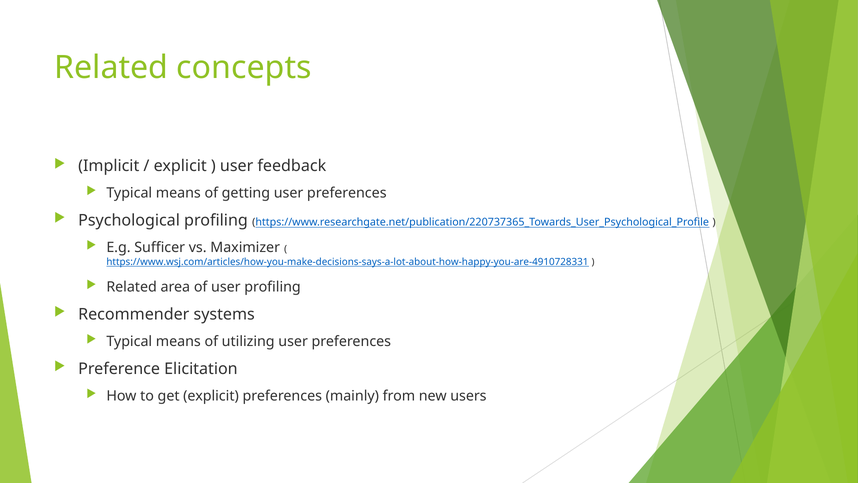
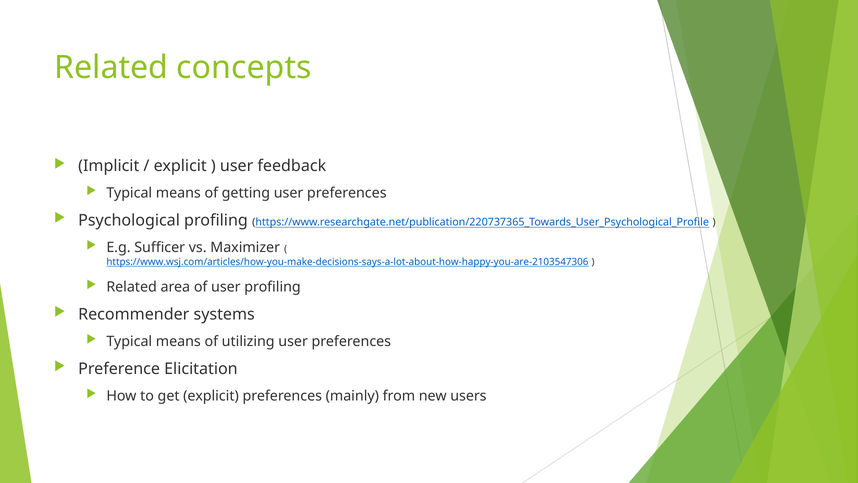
https://www.wsj.com/articles/how-you-make-decisions-says-a-lot-about-how-happy-you-are-4910728331: https://www.wsj.com/articles/how-you-make-decisions-says-a-lot-about-how-happy-you-are-4910728331 -> https://www.wsj.com/articles/how-you-make-decisions-says-a-lot-about-how-happy-you-are-2103547306
